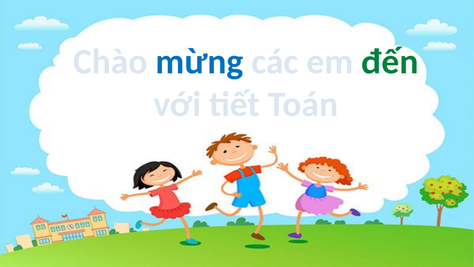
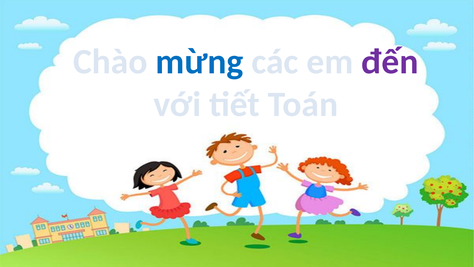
đến colour: green -> purple
